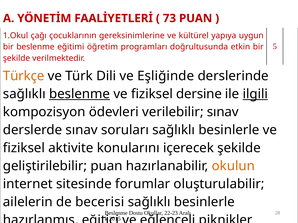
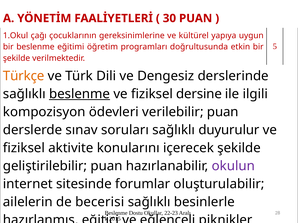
73: 73 -> 30
Eşliğinde: Eşliğinde -> Dengesiz
ilgili underline: present -> none
verilebilir sınav: sınav -> puan
soruları sağlıklı besinlerle: besinlerle -> duyurulur
okulun colour: orange -> purple
